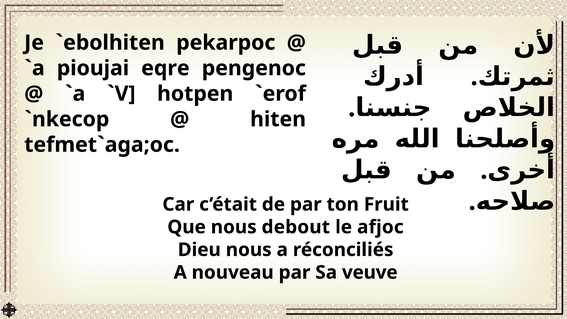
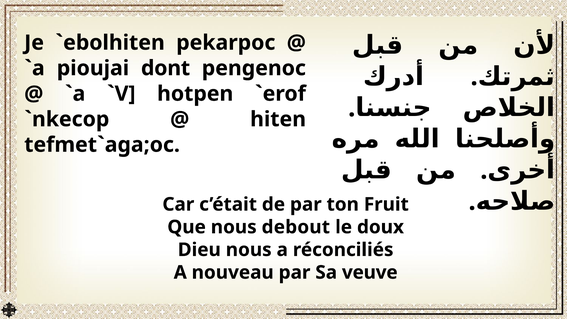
eqre: eqre -> dont
afjoc: afjoc -> doux
